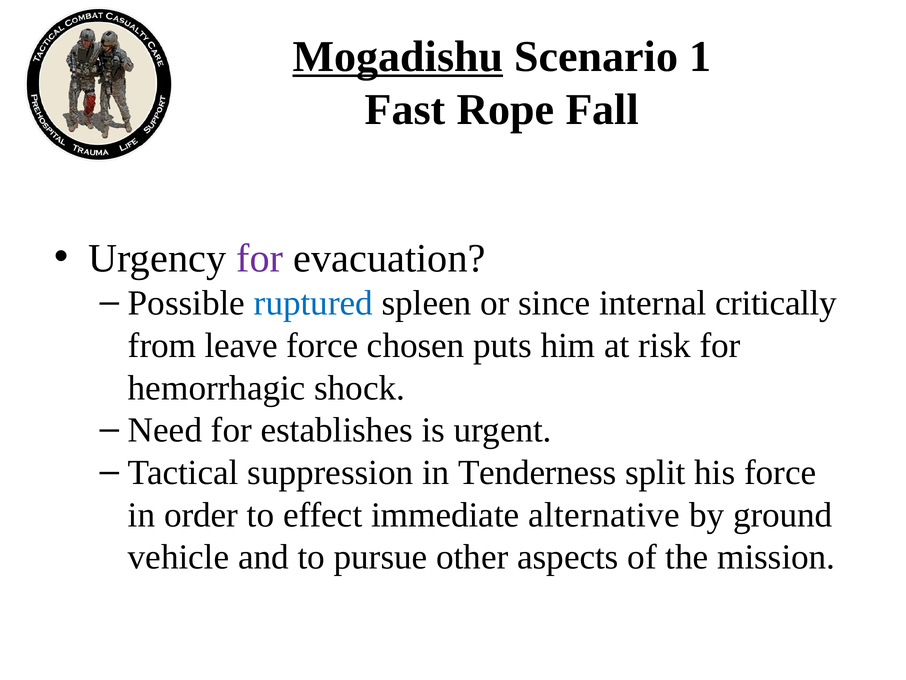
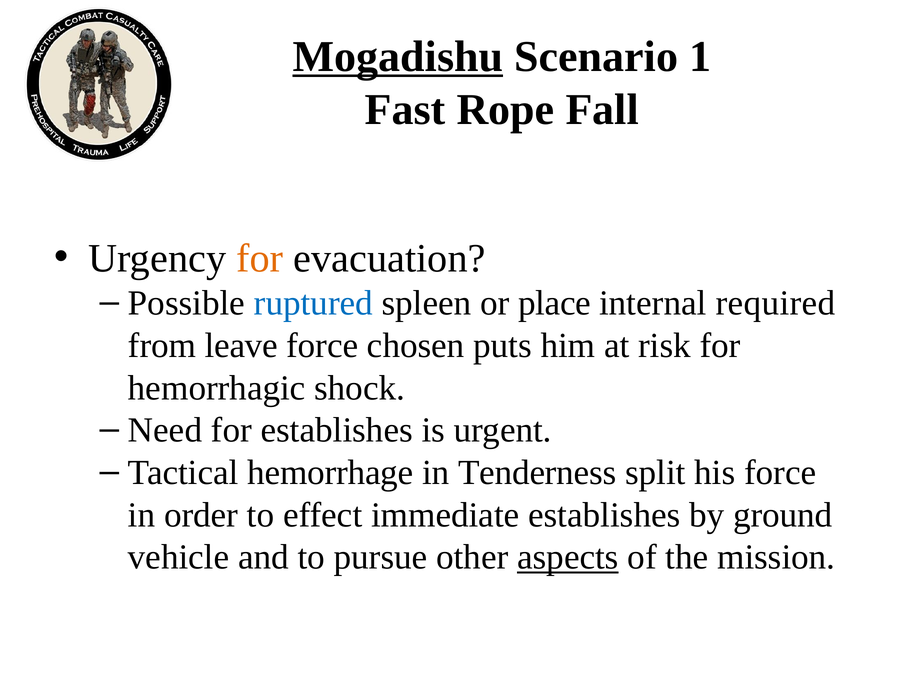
for at (260, 258) colour: purple -> orange
since: since -> place
critically: critically -> required
suppression: suppression -> hemorrhage
immediate alternative: alternative -> establishes
aspects underline: none -> present
